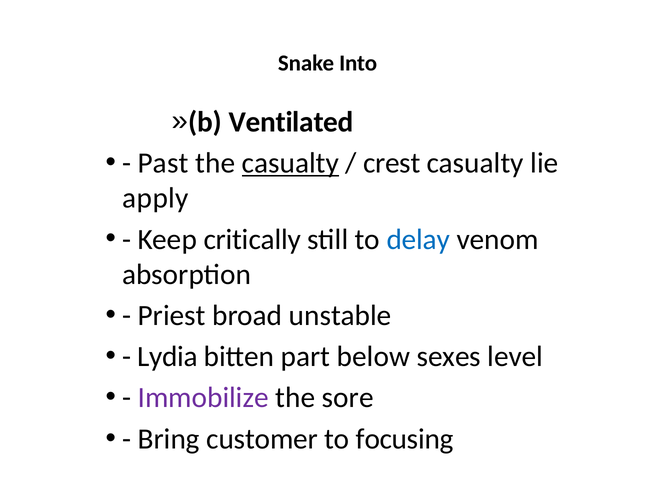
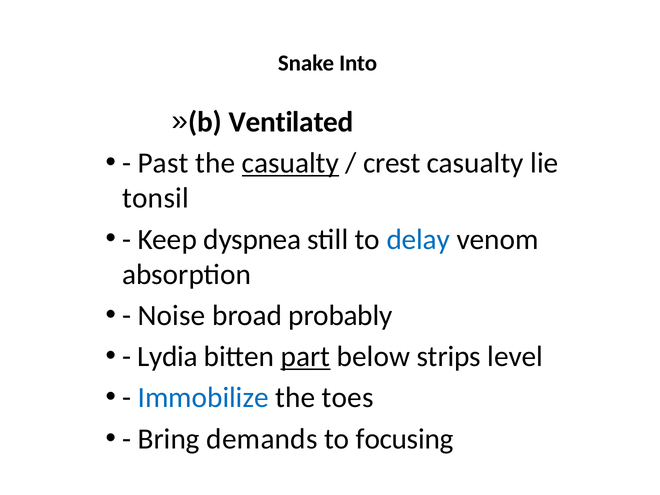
apply: apply -> tonsil
critically: critically -> dyspnea
Priest: Priest -> Noise
unstable: unstable -> probably
part underline: none -> present
sexes: sexes -> strips
Immobilize colour: purple -> blue
sore: sore -> toes
customer: customer -> demands
